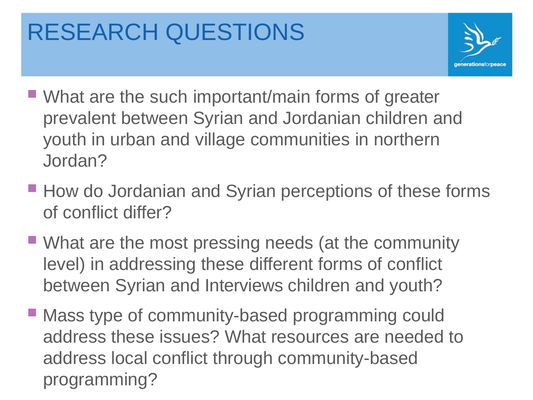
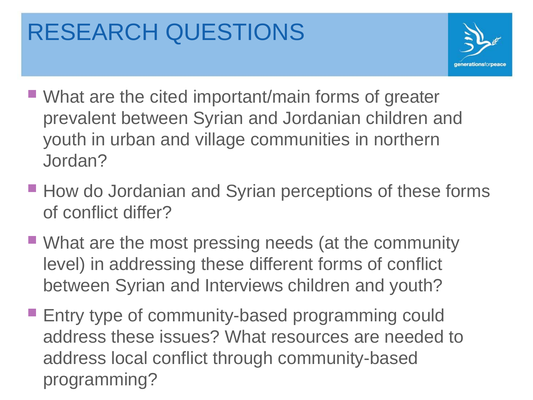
such: such -> cited
Mass: Mass -> Entry
